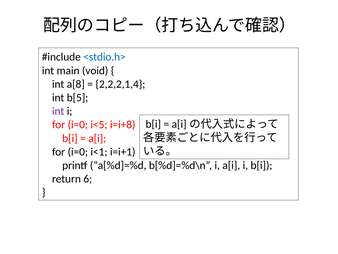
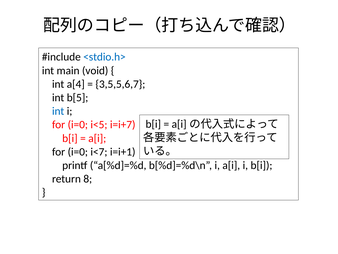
a[8: a[8 -> a[4
2,2,2,1,4: 2,2,2,1,4 -> 3,5,5,6,7
int at (58, 111) colour: purple -> blue
i=i+8: i=i+8 -> i=i+7
i<1: i<1 -> i<7
6: 6 -> 8
